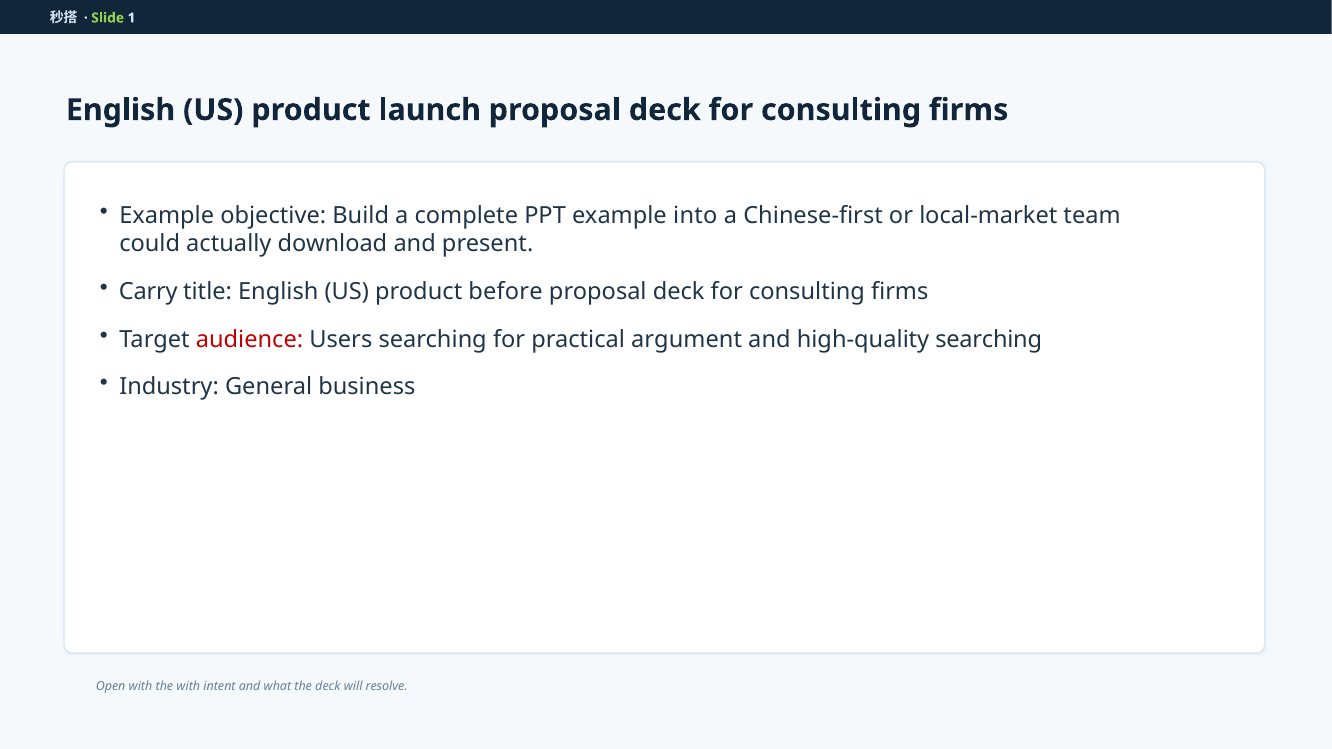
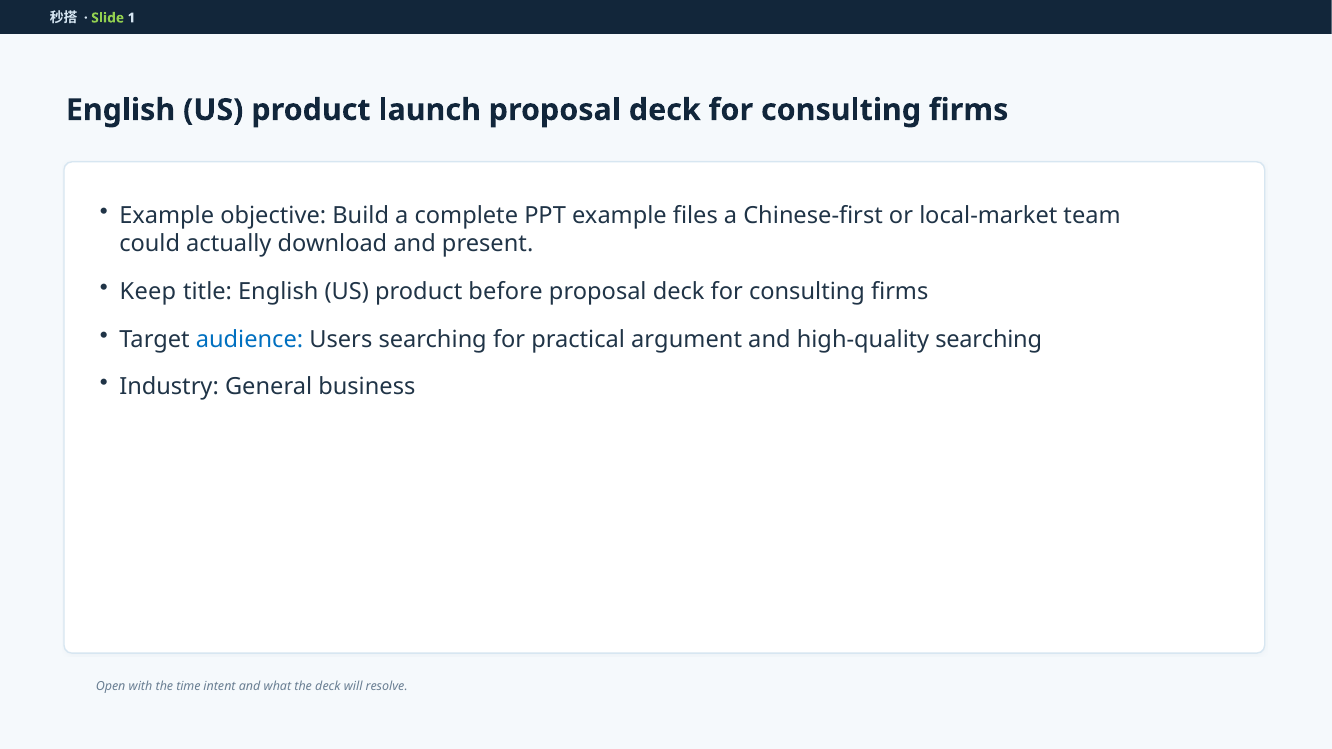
into: into -> files
Carry: Carry -> Keep
audience colour: red -> blue
the with: with -> time
